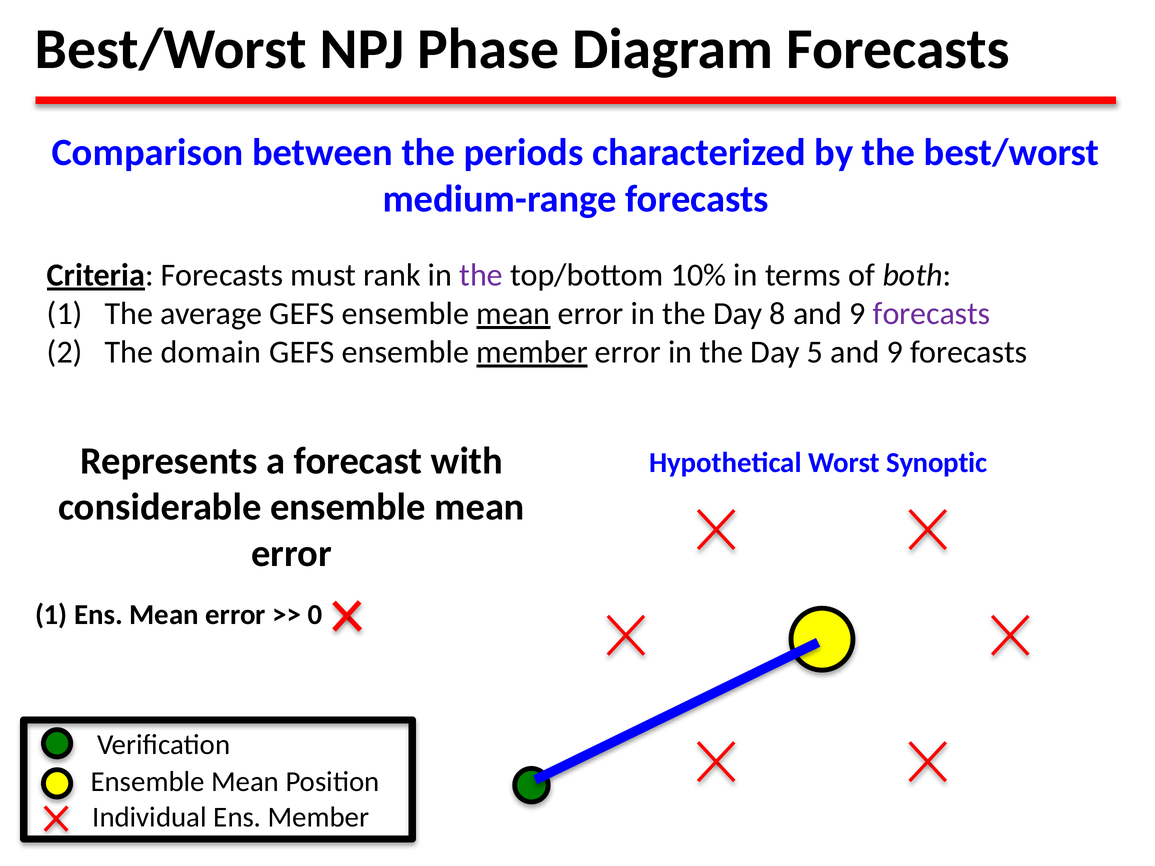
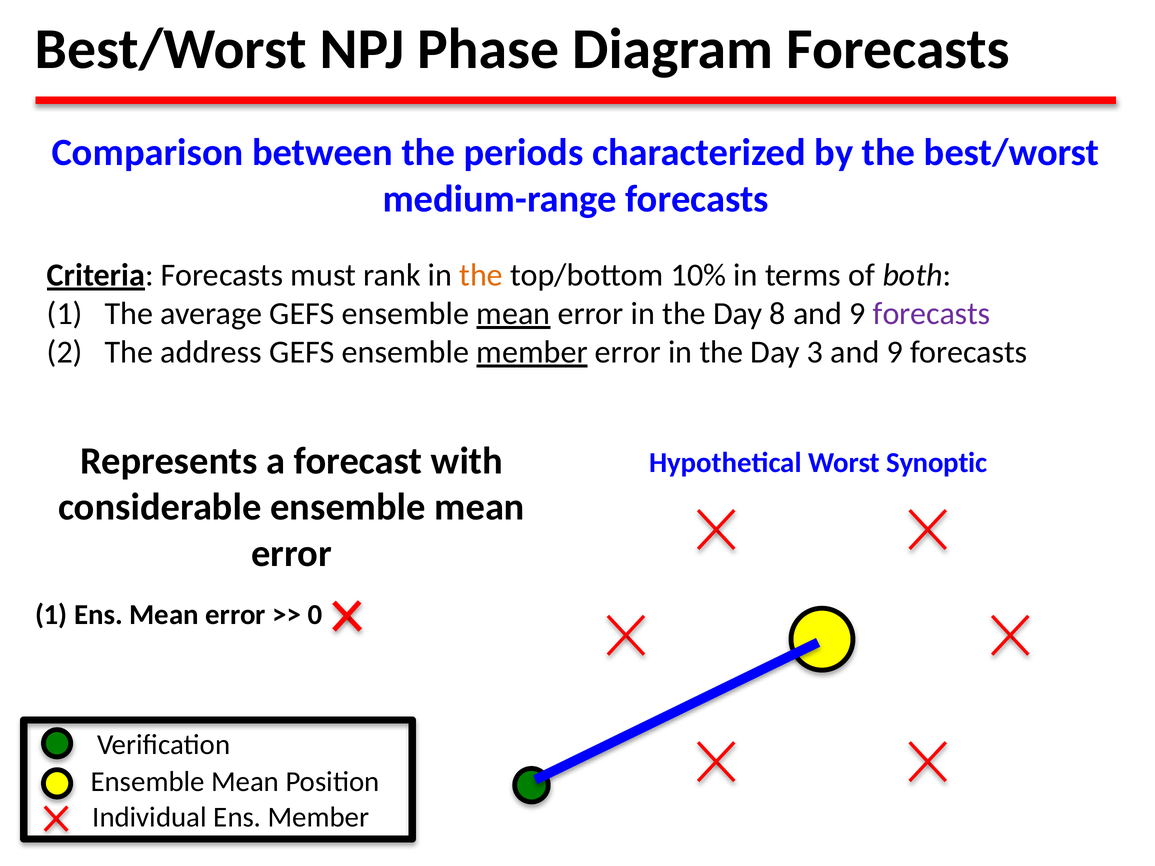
the at (481, 275) colour: purple -> orange
domain: domain -> address
5: 5 -> 3
